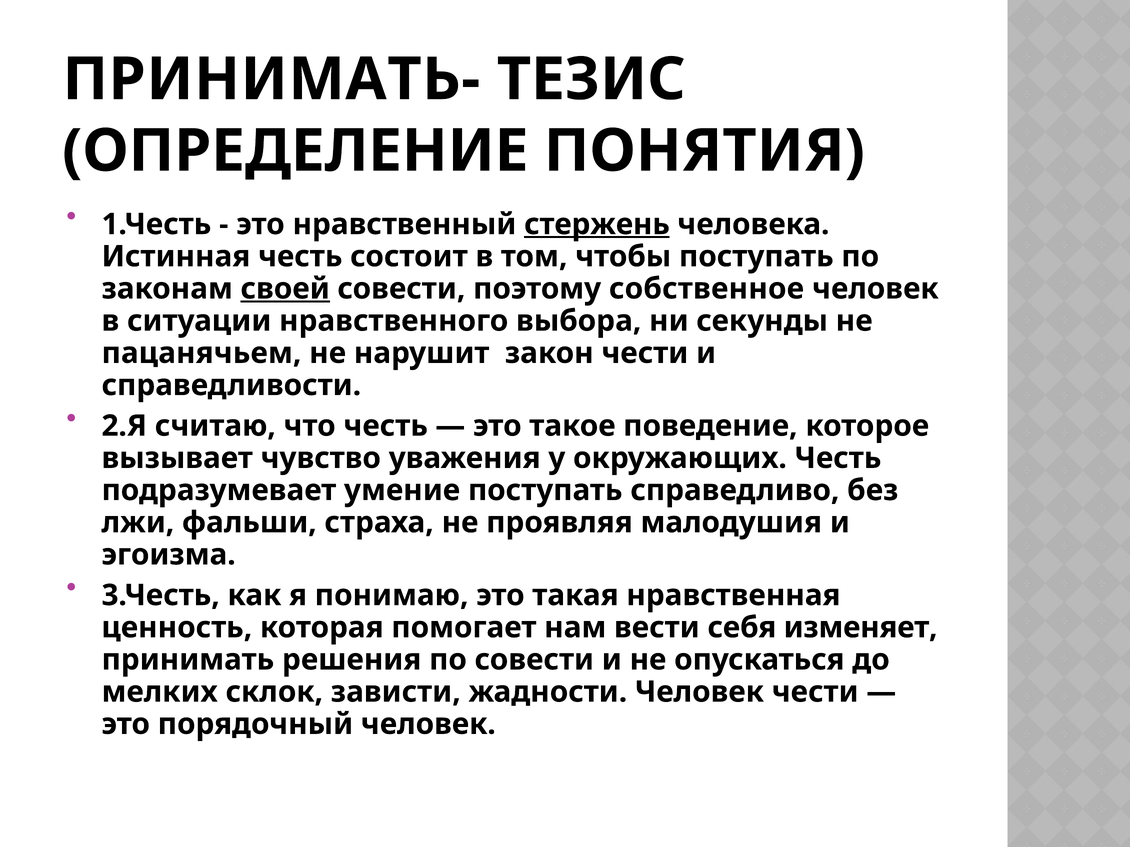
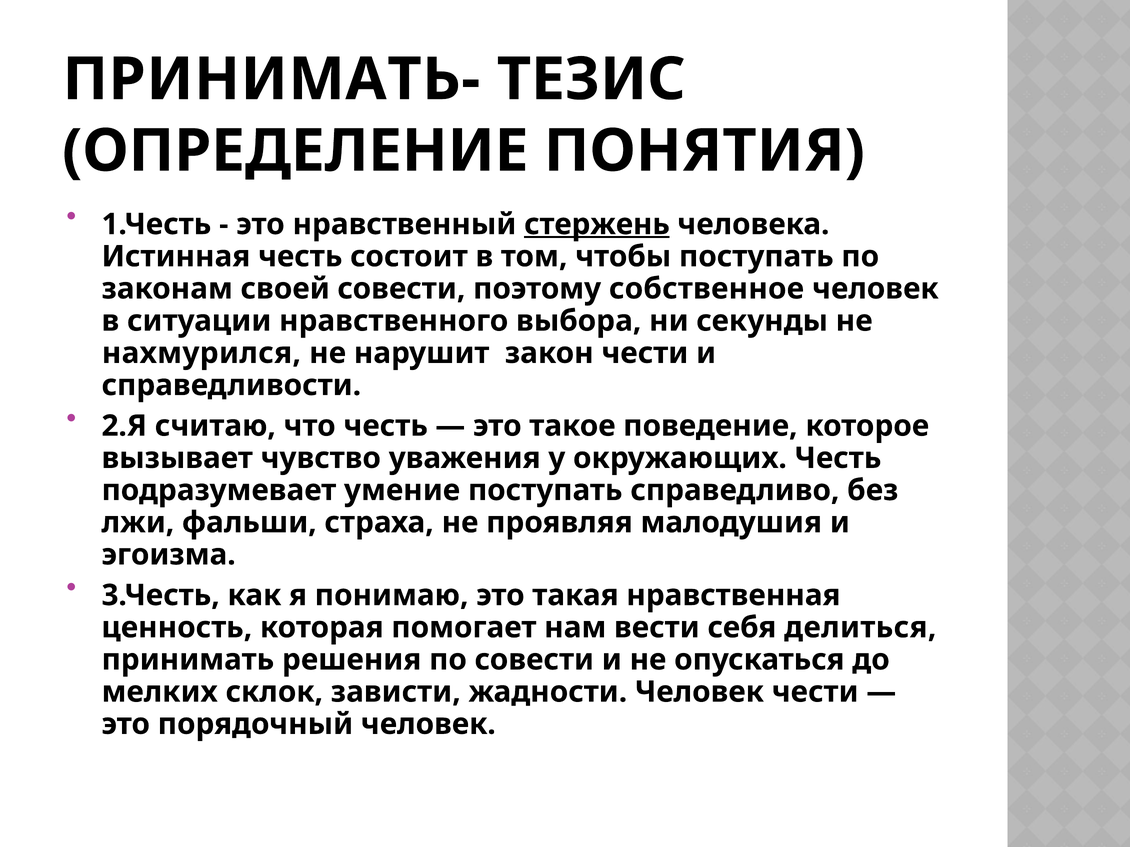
своей underline: present -> none
пацанячьем: пацанячьем -> нахмурился
изменяет: изменяет -> делиться
